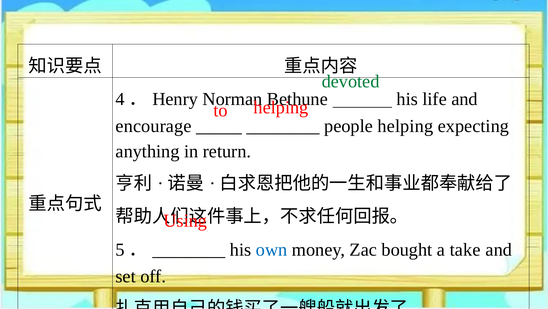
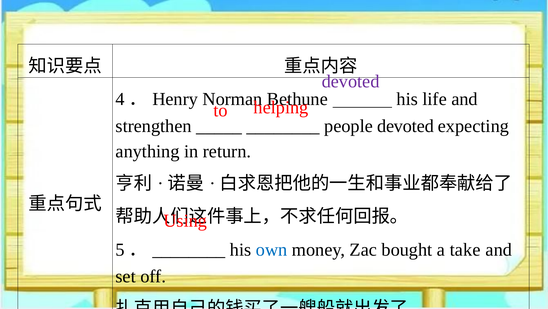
devoted at (351, 81) colour: green -> purple
encourage: encourage -> strengthen
people helping: helping -> devoted
